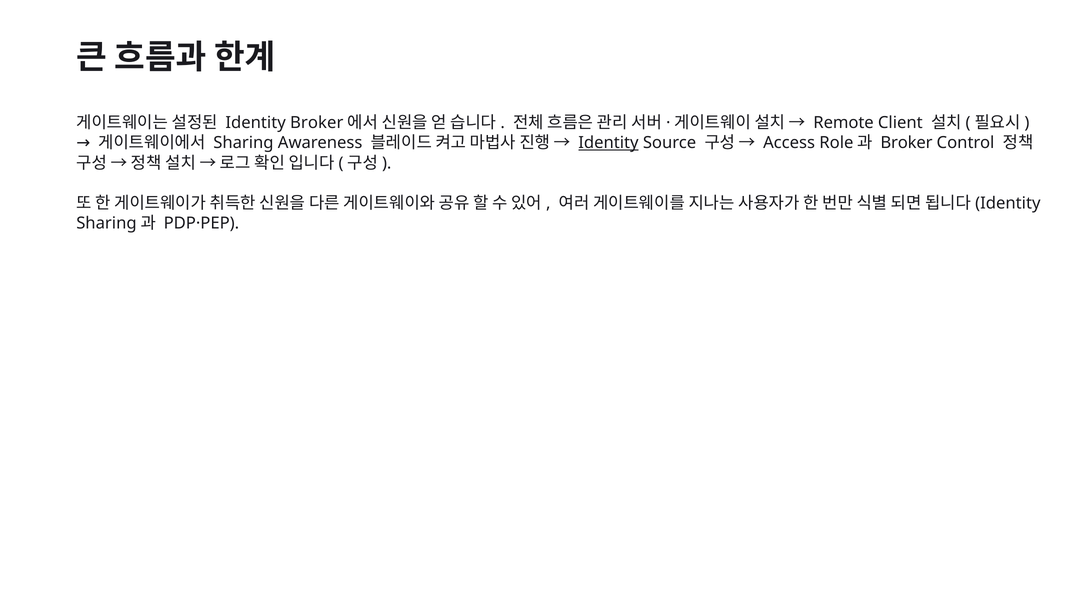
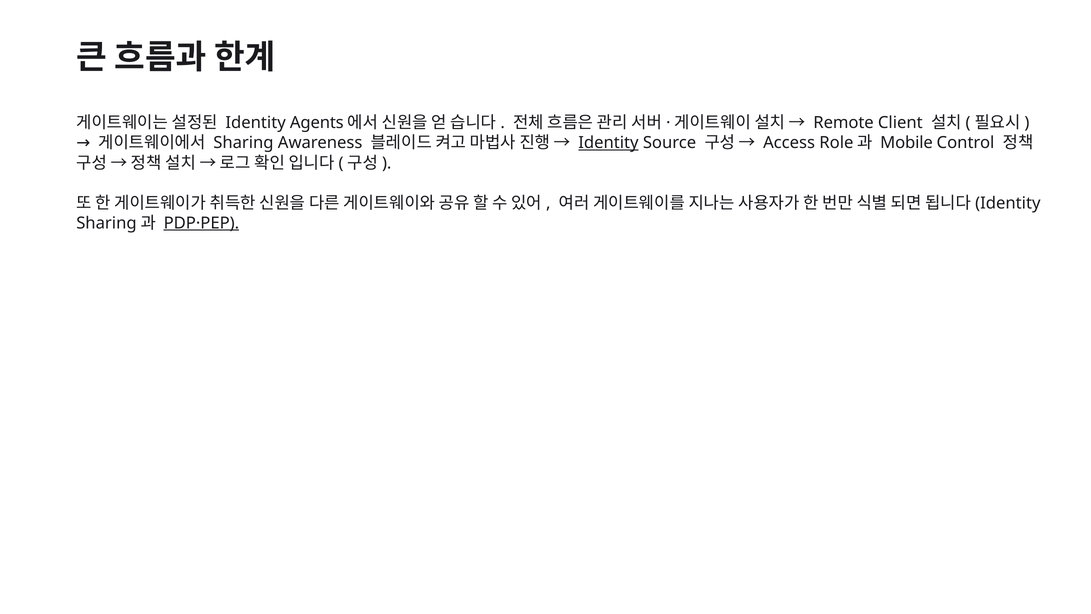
Identity Broker: Broker -> Agents
Broker at (906, 143): Broker -> Mobile
PDP·PEP underline: none -> present
